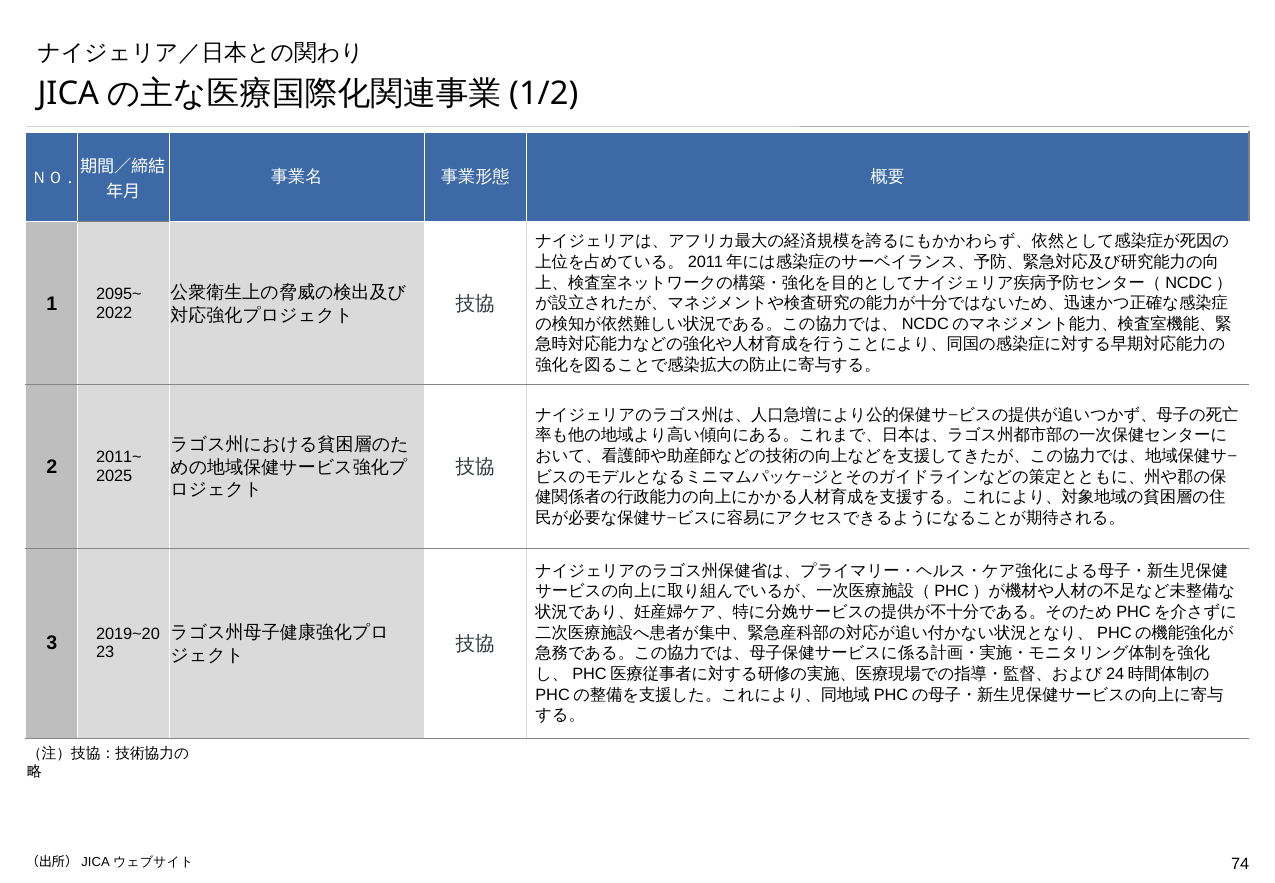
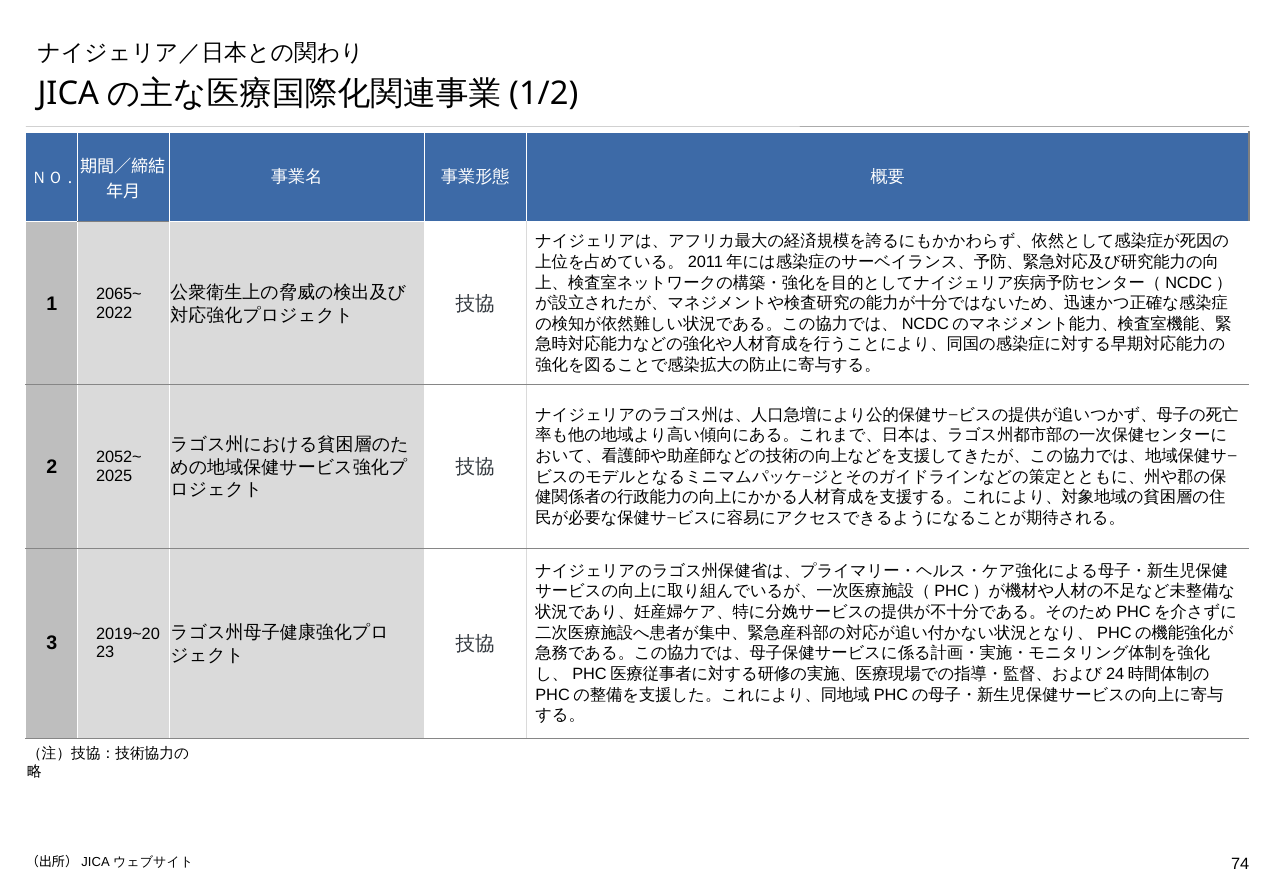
2095~: 2095~ -> 2065~
2011~: 2011~ -> 2052~
